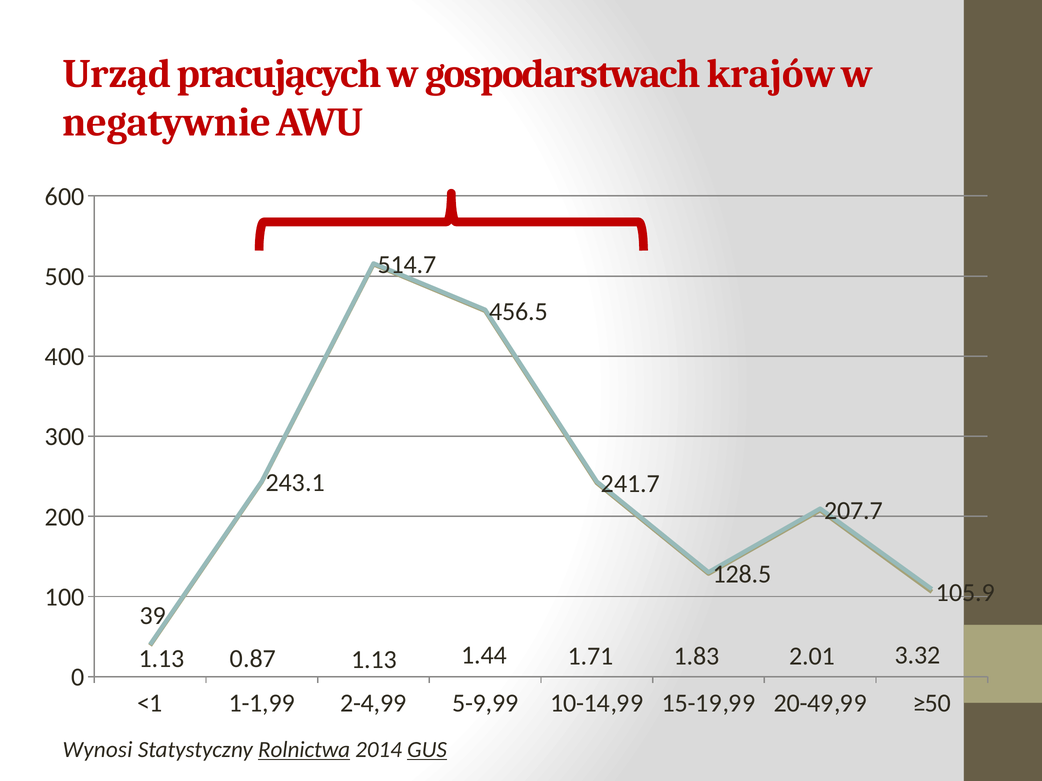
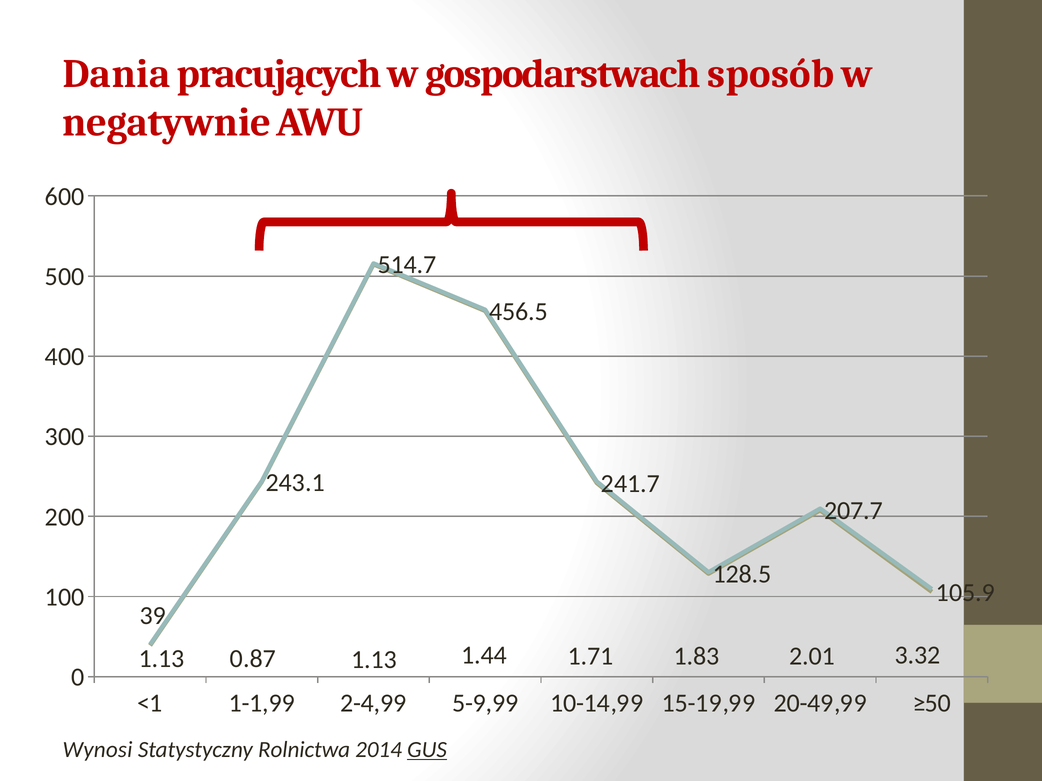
Urząd: Urząd -> Dania
krajów: krajów -> sposób
Rolnictwa underline: present -> none
